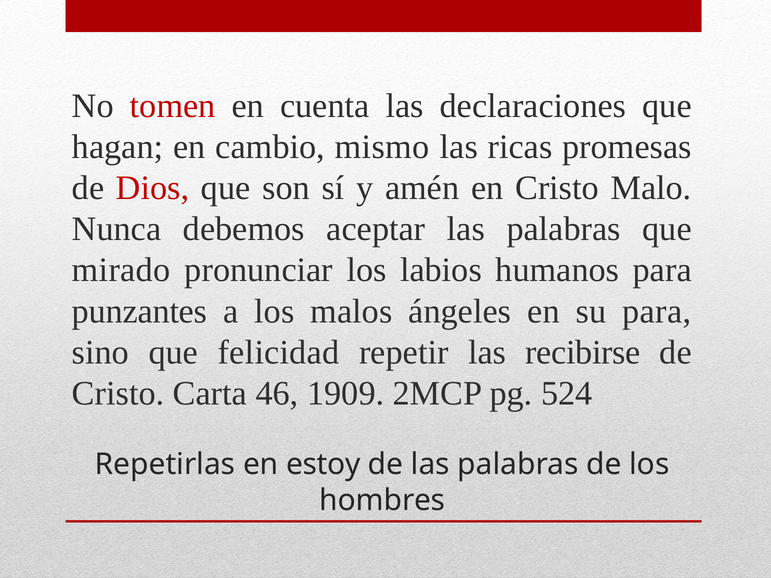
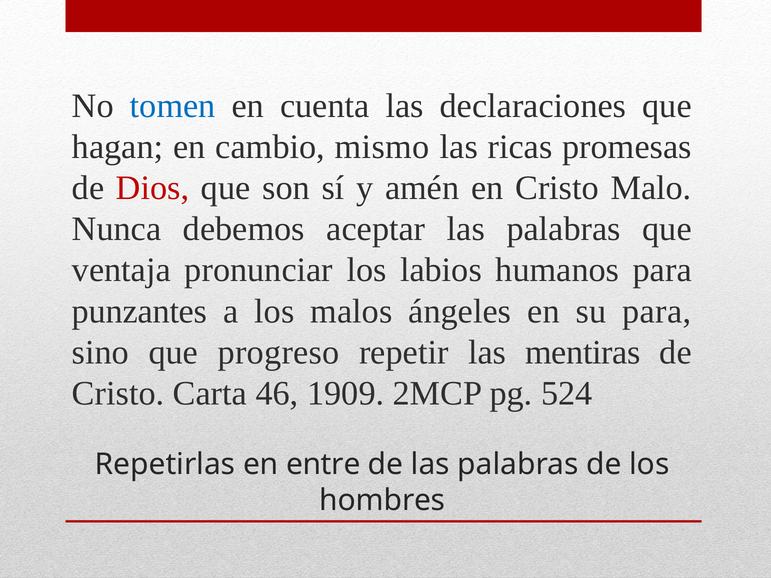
tomen colour: red -> blue
mirado: mirado -> ventaja
felicidad: felicidad -> progreso
recibirse: recibirse -> mentiras
estoy: estoy -> entre
